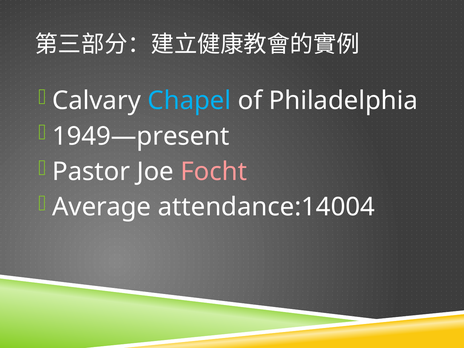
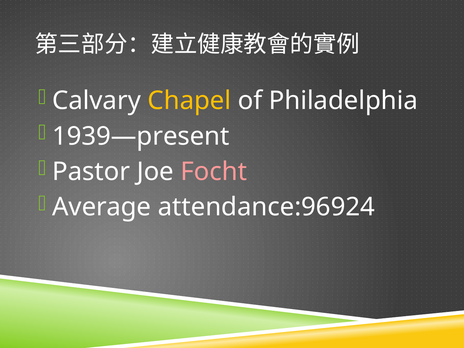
Chapel colour: light blue -> yellow
1949—present: 1949—present -> 1939—present
attendance:14004: attendance:14004 -> attendance:96924
